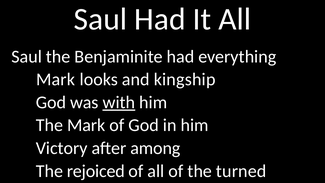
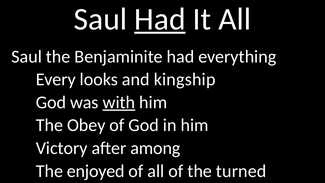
Had at (160, 19) underline: none -> present
Mark at (56, 79): Mark -> Every
The Mark: Mark -> Obey
rejoiced: rejoiced -> enjoyed
